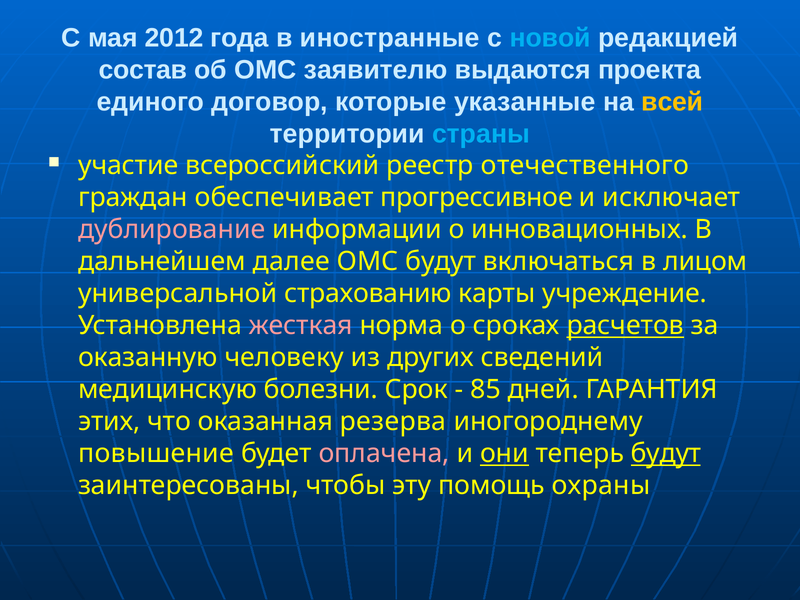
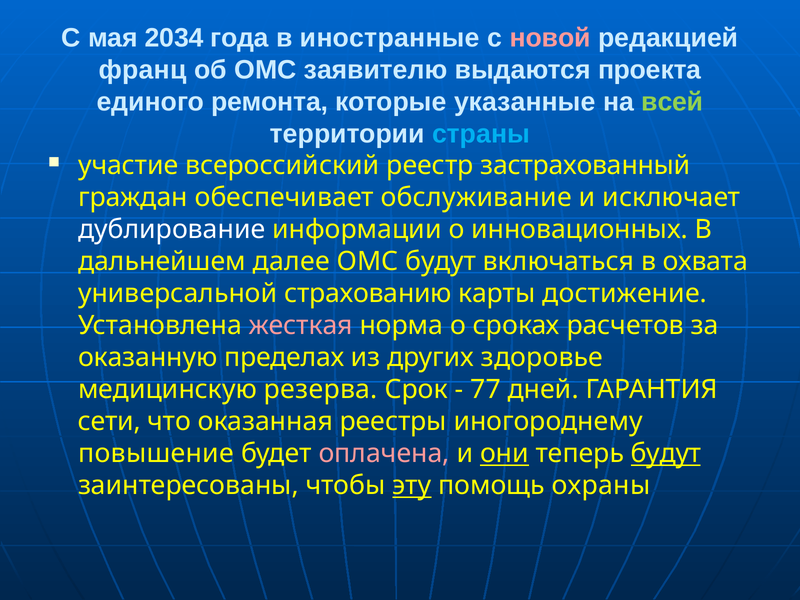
2012: 2012 -> 2034
новой colour: light blue -> pink
состав: состав -> франц
договор: договор -> ремонта
всей colour: yellow -> light green
отечественного: отечественного -> застрахованный
прогрессивное: прогрессивное -> обслуживание
дублирование colour: pink -> white
лицом: лицом -> охвата
учреждение: учреждение -> достижение
расчетов underline: present -> none
человеку: человеку -> пределах
сведений: сведений -> здоровье
болезни: болезни -> резерва
85: 85 -> 77
этих: этих -> сети
резерва: резерва -> реестры
эту underline: none -> present
